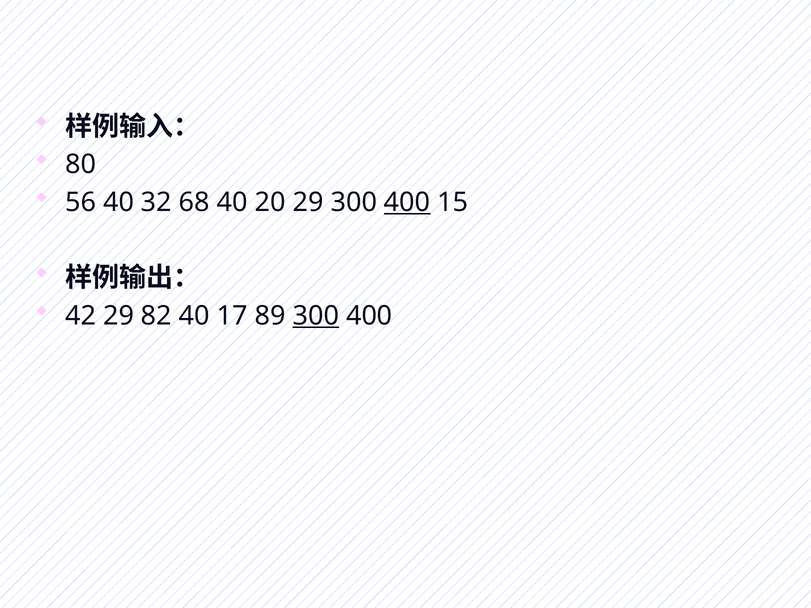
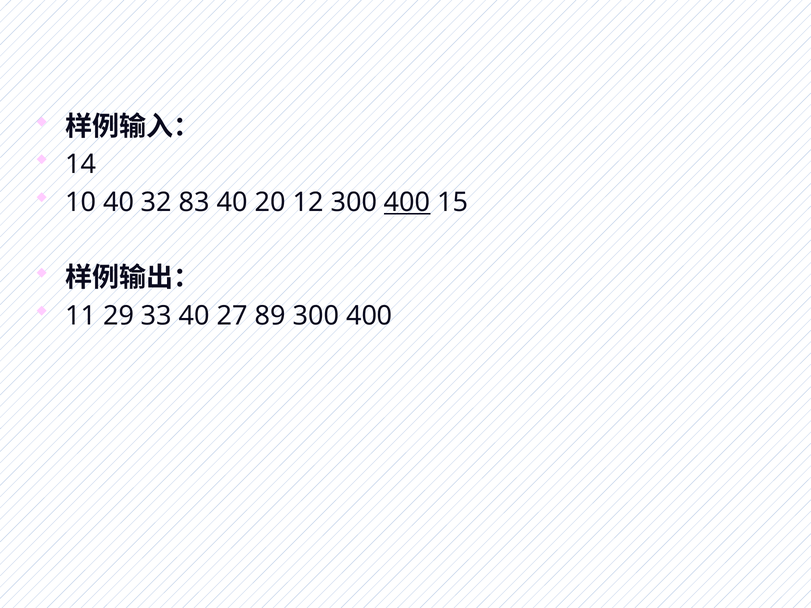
80: 80 -> 14
56: 56 -> 10
68: 68 -> 83
20 29: 29 -> 12
42: 42 -> 11
82: 82 -> 33
17: 17 -> 27
300 at (316, 316) underline: present -> none
